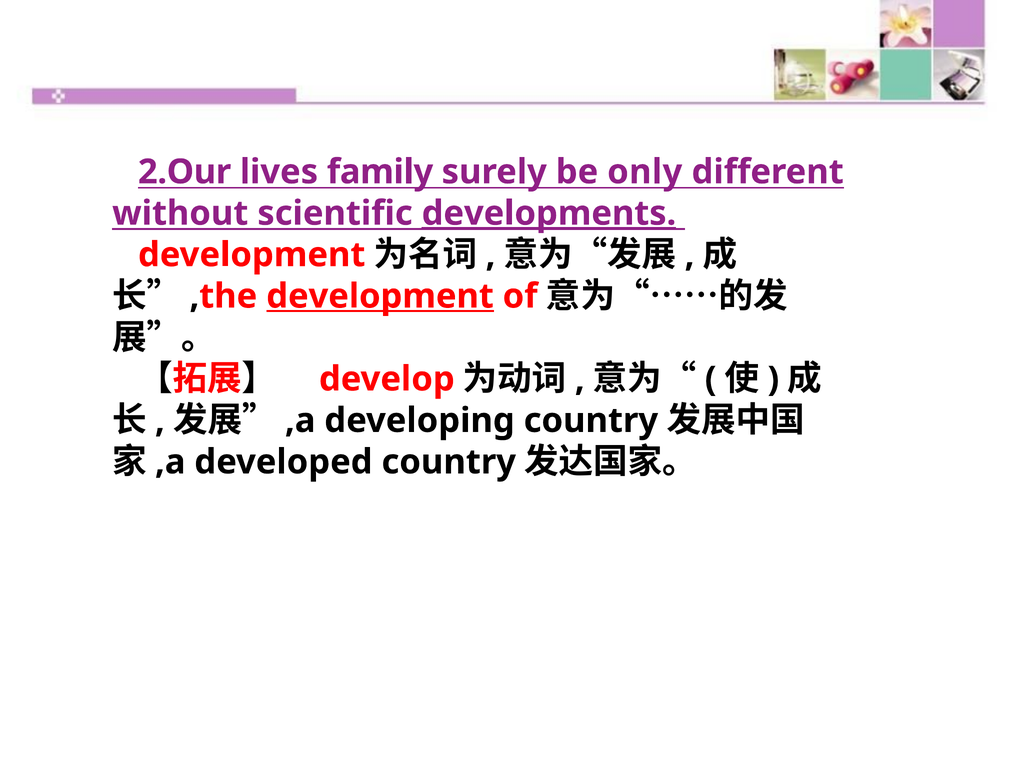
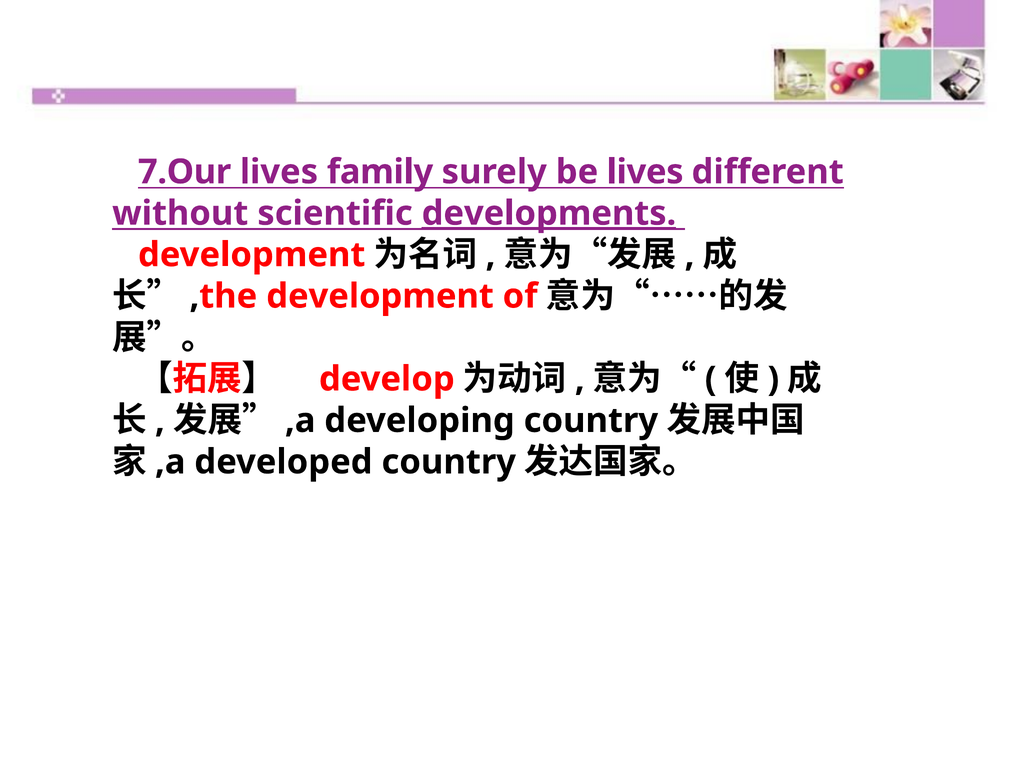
2.Our: 2.Our -> 7.Our
be only: only -> lives
development at (380, 296) underline: present -> none
